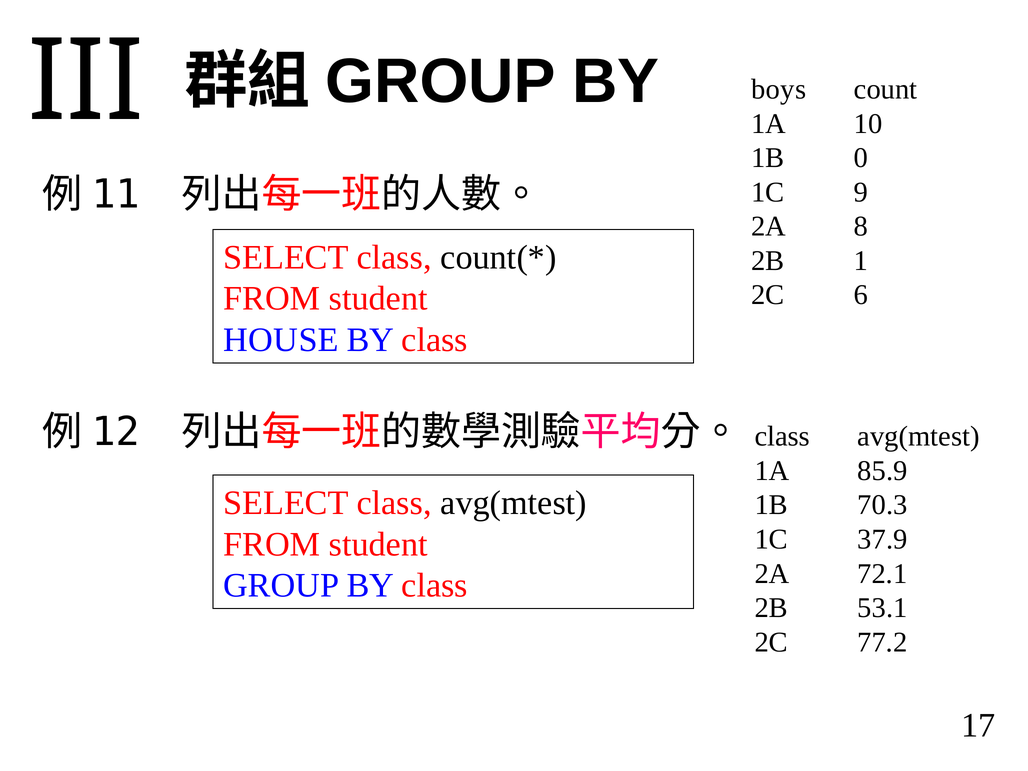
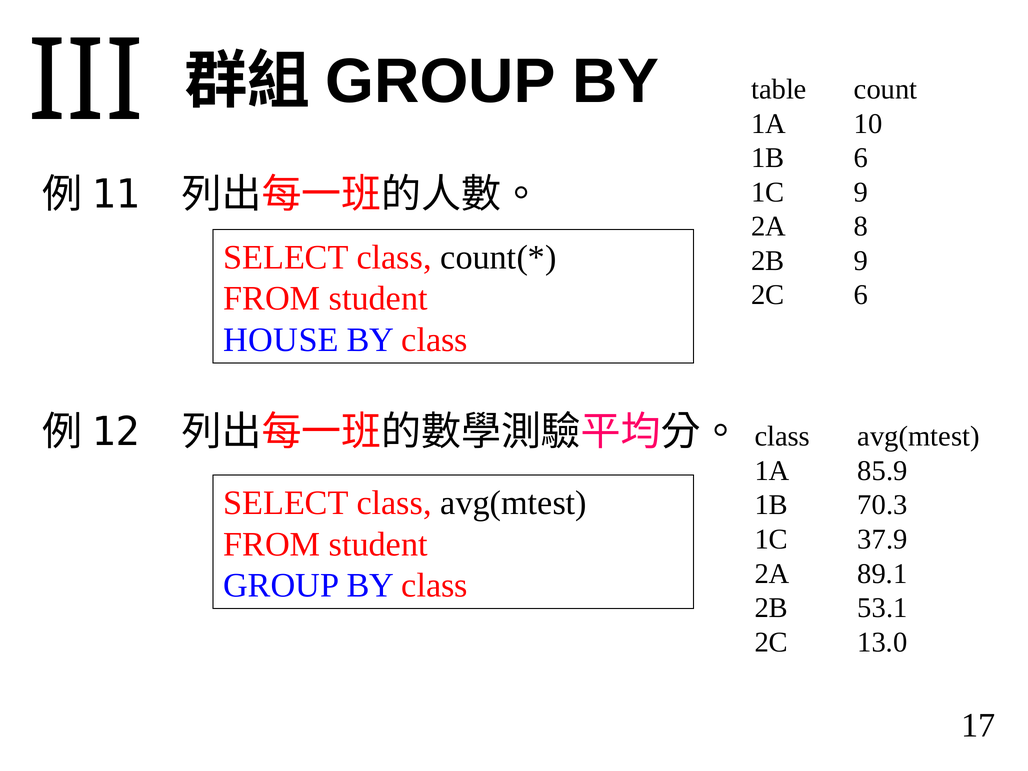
boys: boys -> table
1B 0: 0 -> 6
2B 1: 1 -> 9
72.1: 72.1 -> 89.1
77.2: 77.2 -> 13.0
